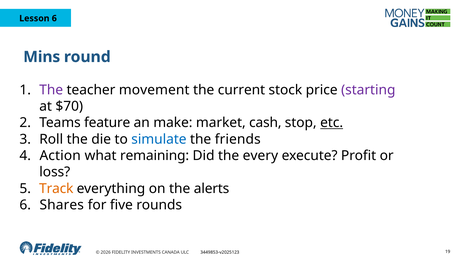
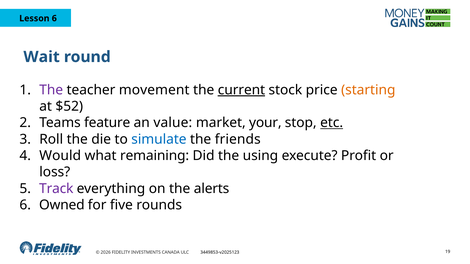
Mins: Mins -> Wait
current underline: none -> present
starting colour: purple -> orange
$70: $70 -> $52
make: make -> value
cash: cash -> your
Action: Action -> Would
every: every -> using
Track colour: orange -> purple
Shares: Shares -> Owned
